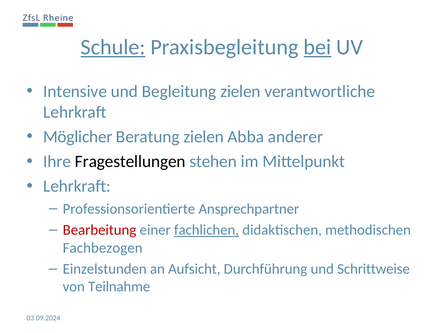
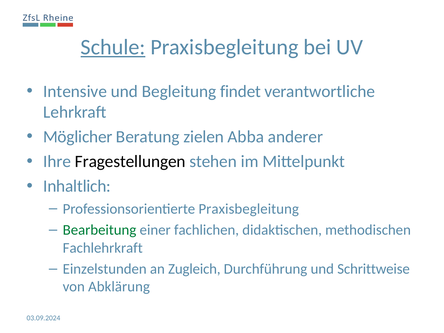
bei underline: present -> none
Begleitung zielen: zielen -> findet
Lehrkraft at (77, 186): Lehrkraft -> Inhaltlich
Professionsorientierte Ansprechpartner: Ansprechpartner -> Praxisbegleitung
Bearbeitung colour: red -> green
fachlichen underline: present -> none
Fachbezogen: Fachbezogen -> Fachlehrkraft
Aufsicht: Aufsicht -> Zugleich
Teilnahme: Teilnahme -> Abklärung
